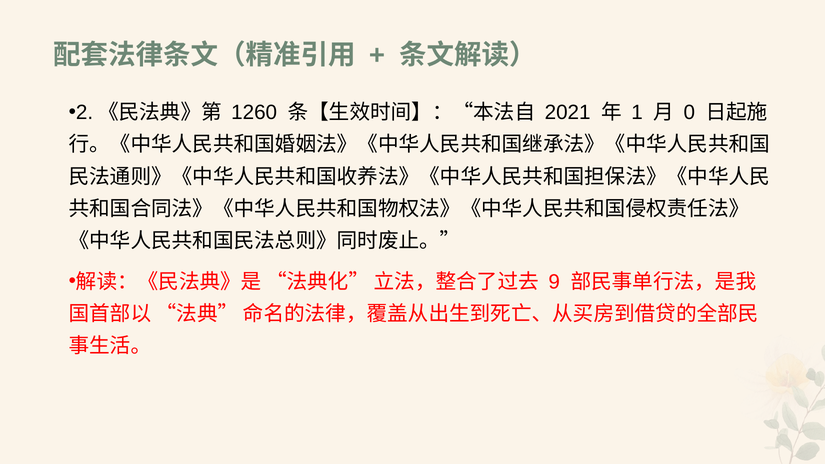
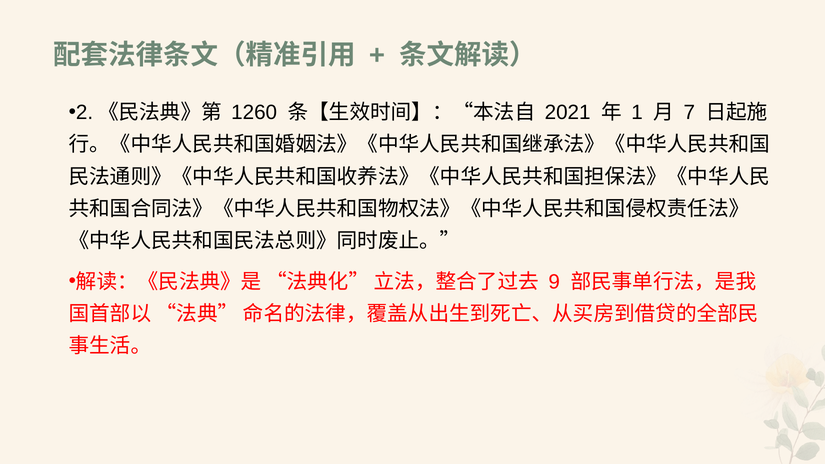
0: 0 -> 7
